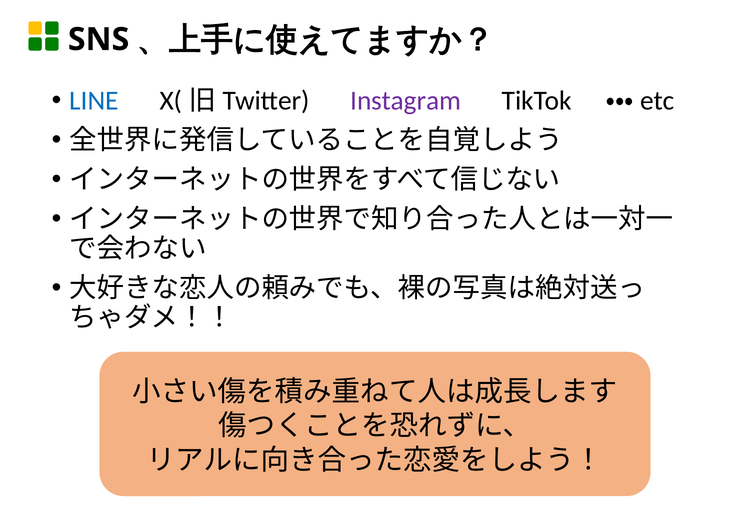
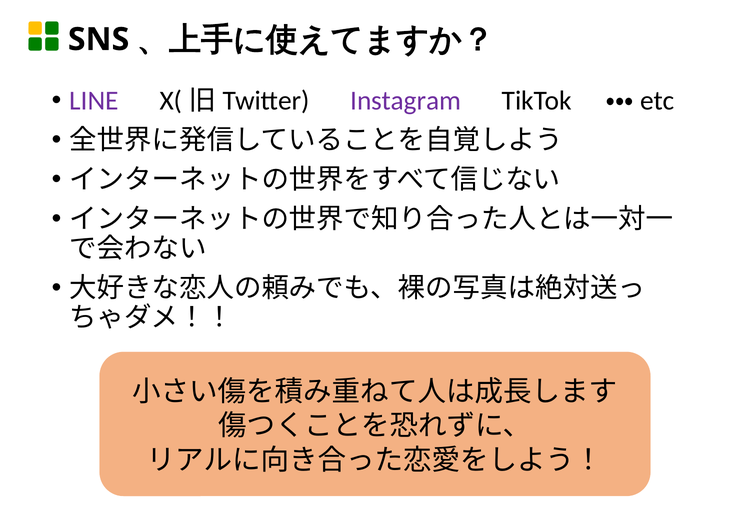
LINE colour: blue -> purple
